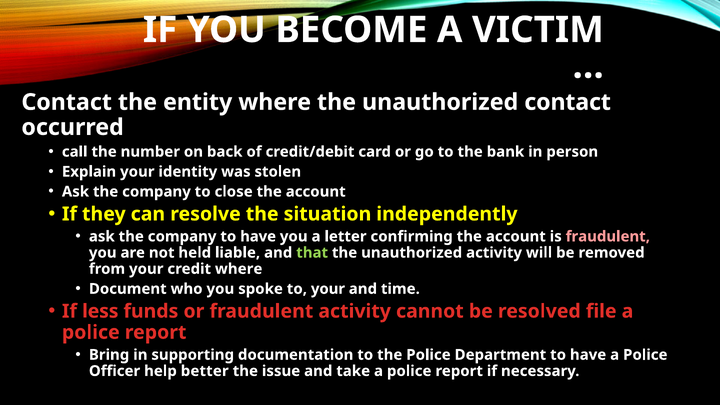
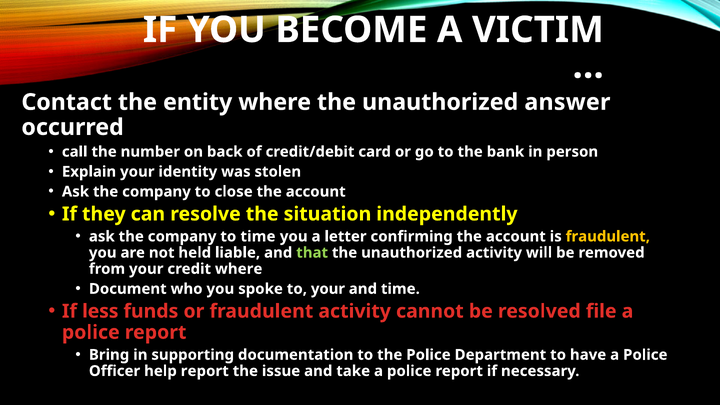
unauthorized contact: contact -> answer
company to have: have -> time
fraudulent at (608, 236) colour: pink -> yellow
help better: better -> report
